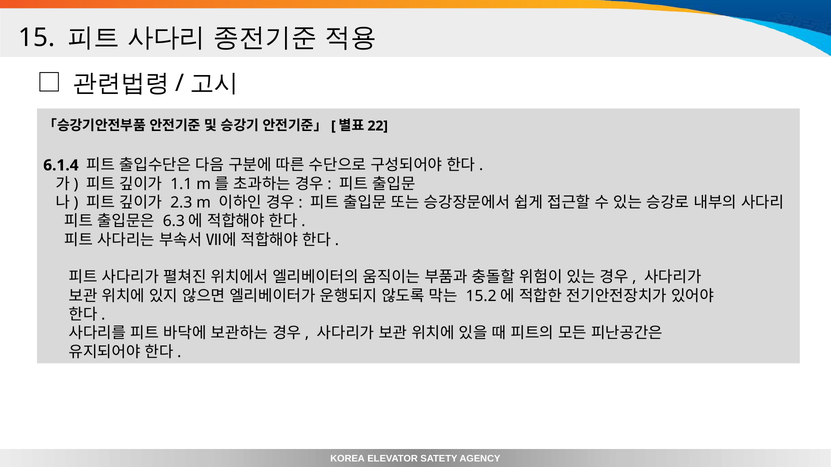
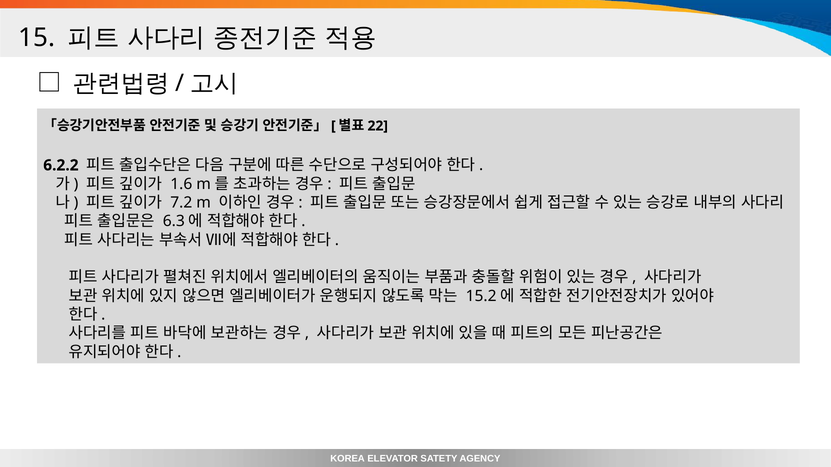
6.1.4: 6.1.4 -> 6.2.2
1.1: 1.1 -> 1.6
2.3: 2.3 -> 7.2
